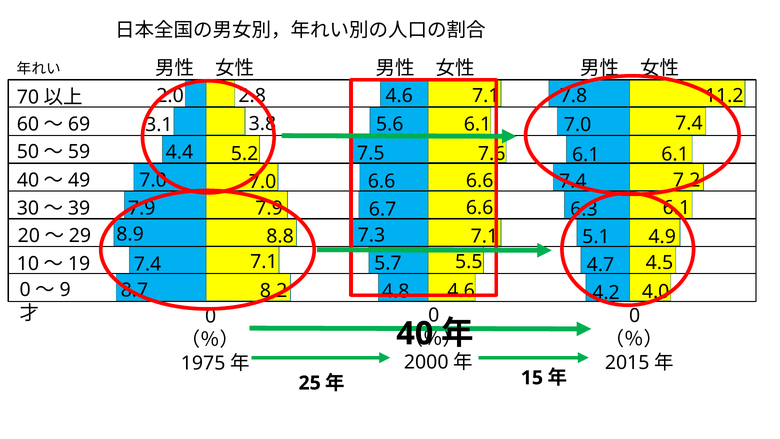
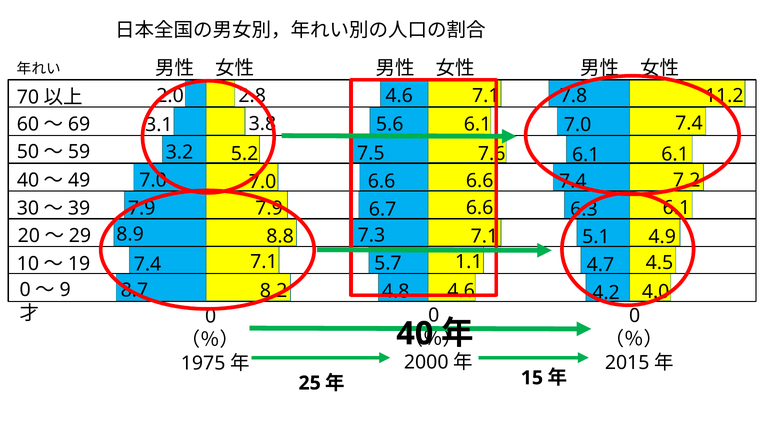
4.4: 4.4 -> 3.2
5.5: 5.5 -> 1.1
